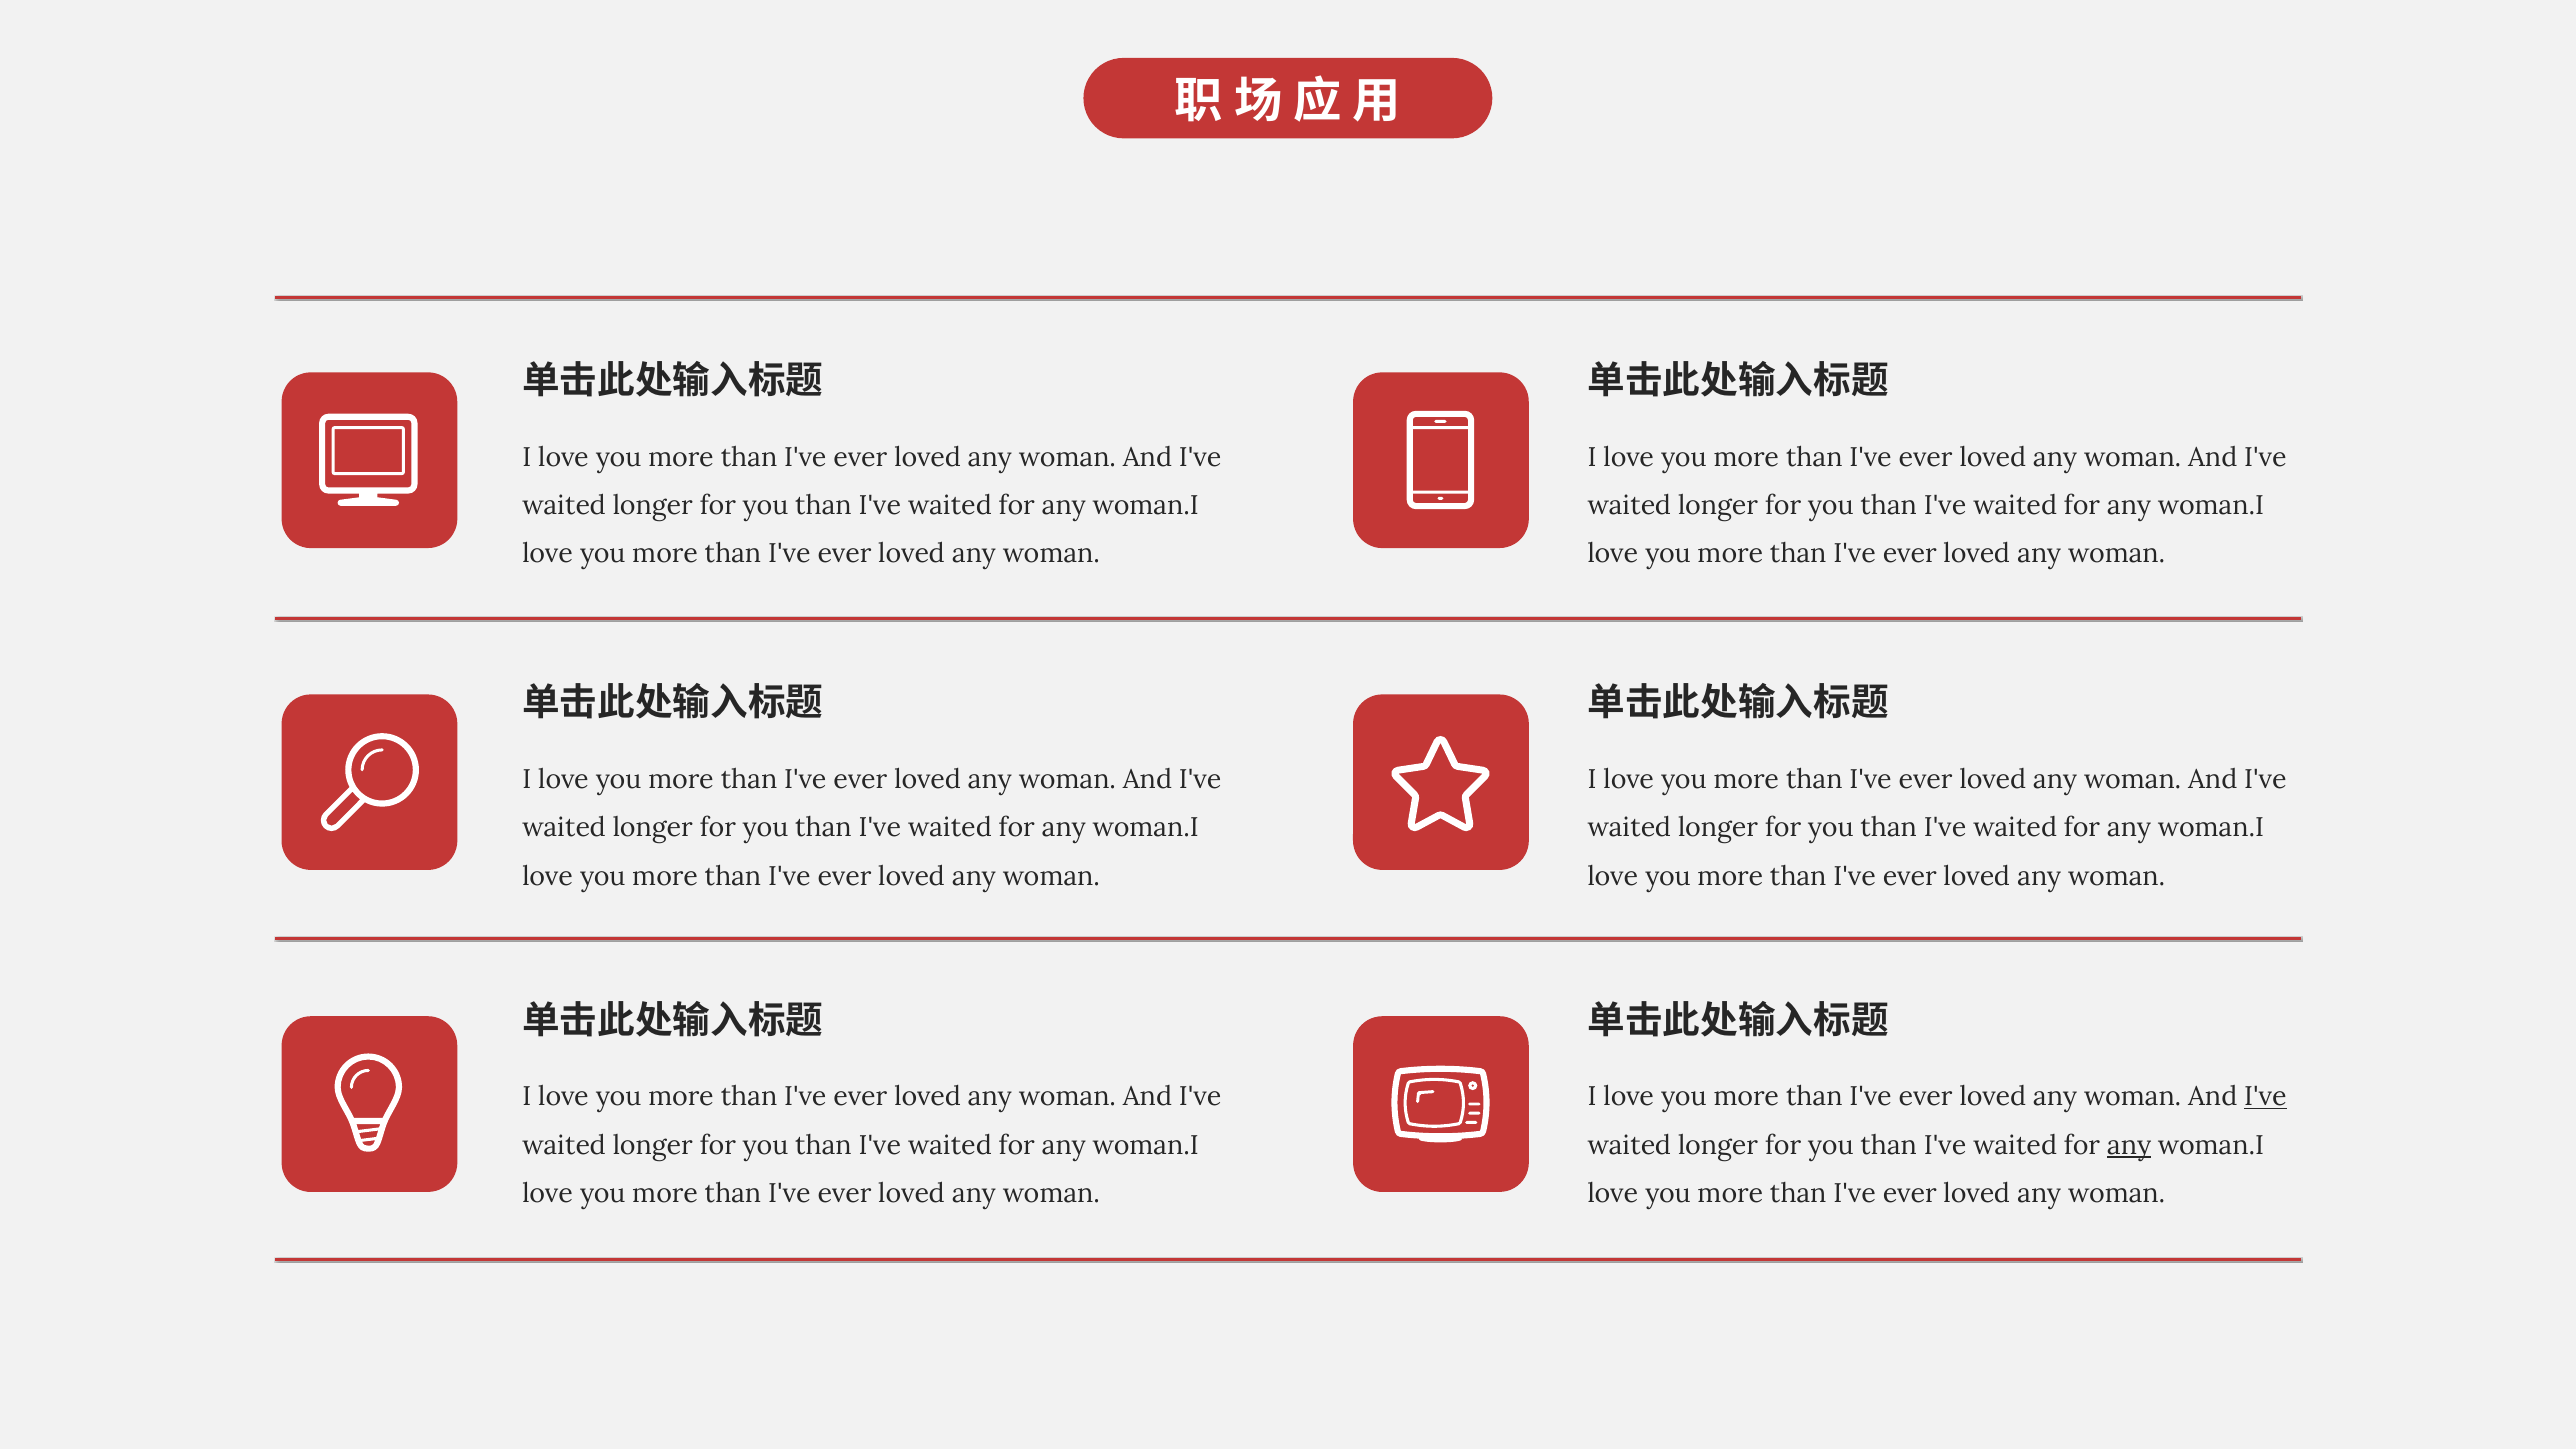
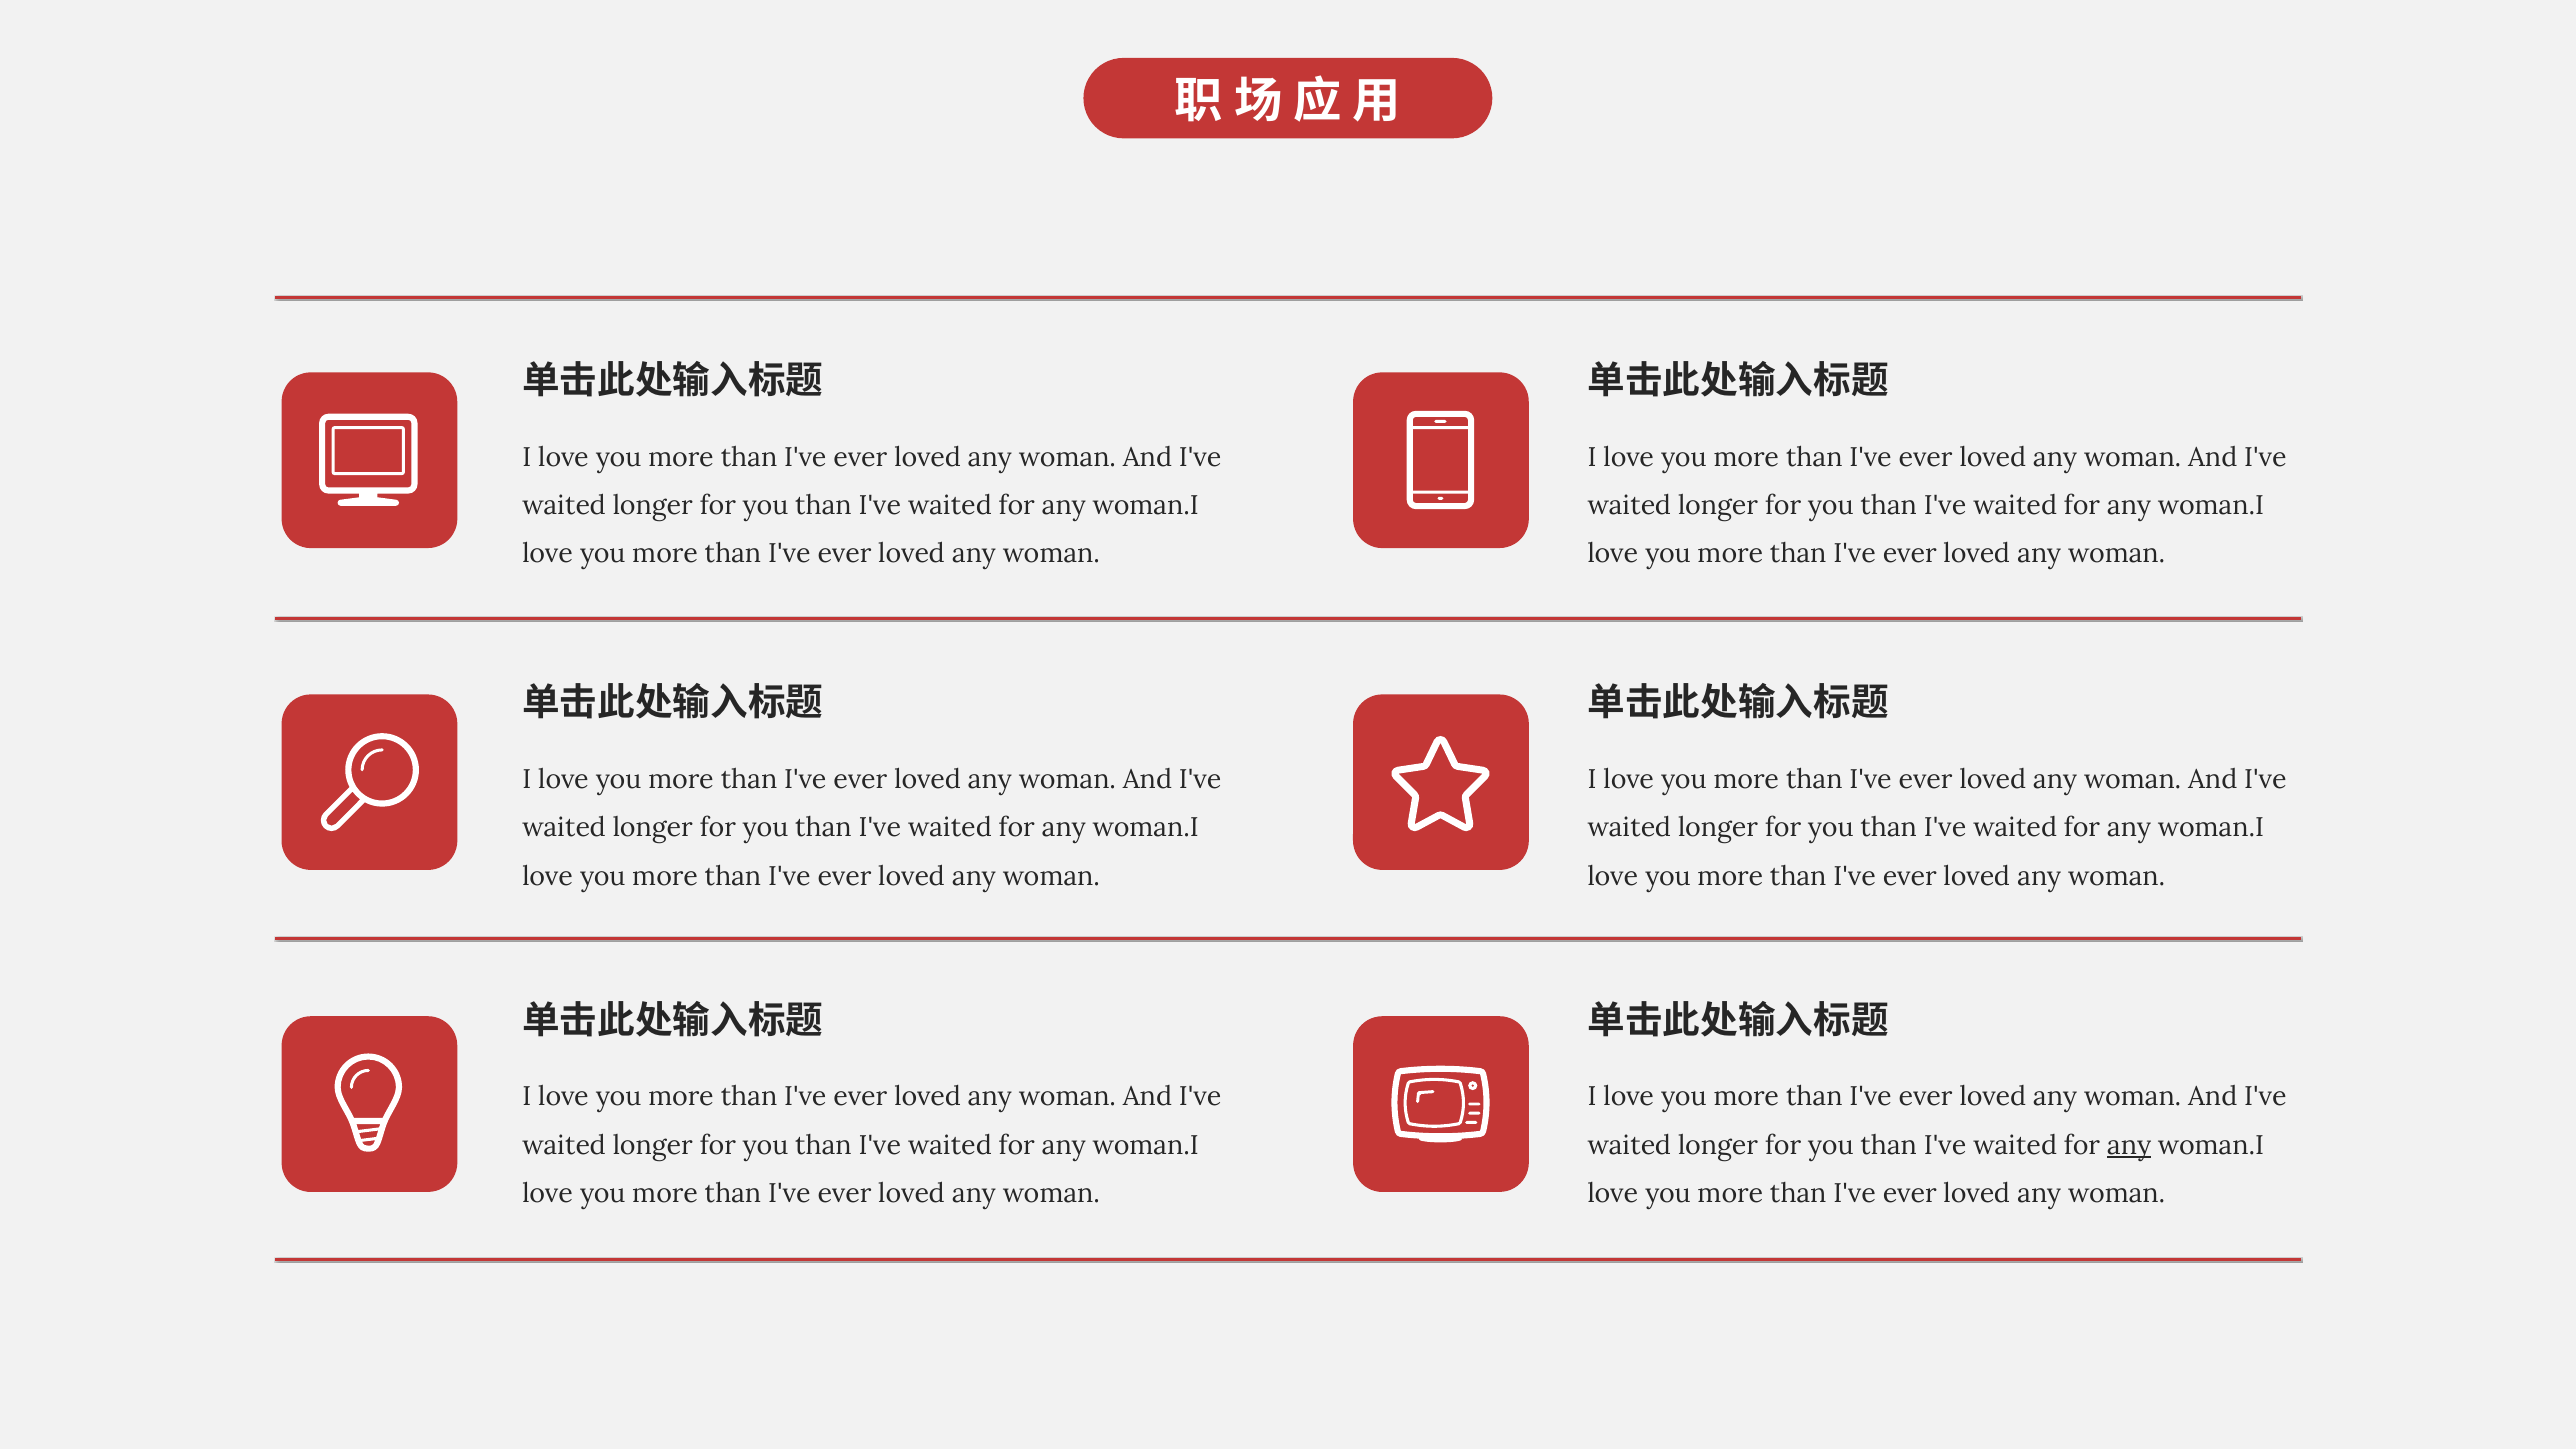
I've at (2265, 1097) underline: present -> none
